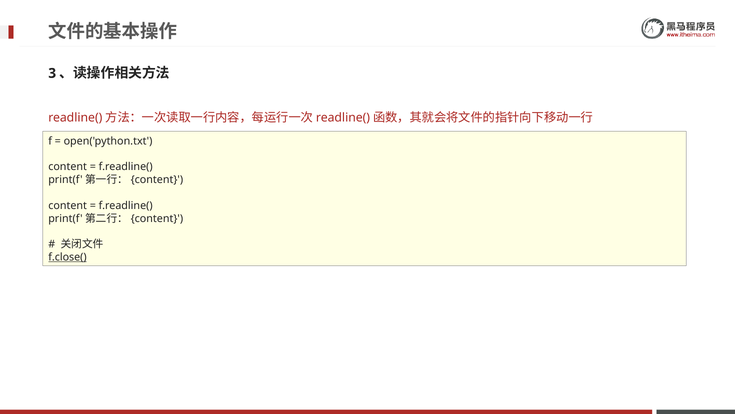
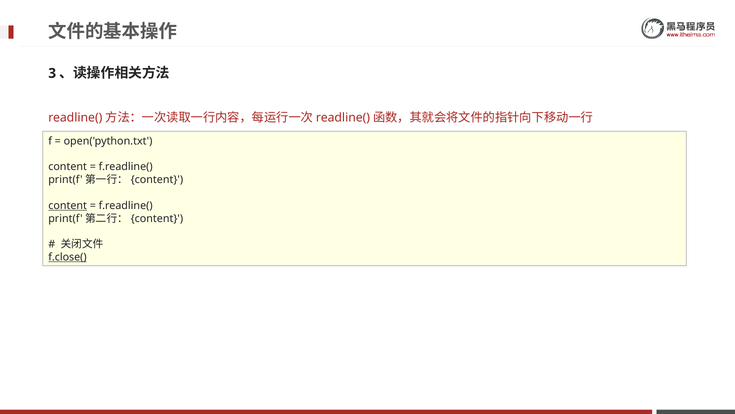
content at (68, 205) underline: none -> present
